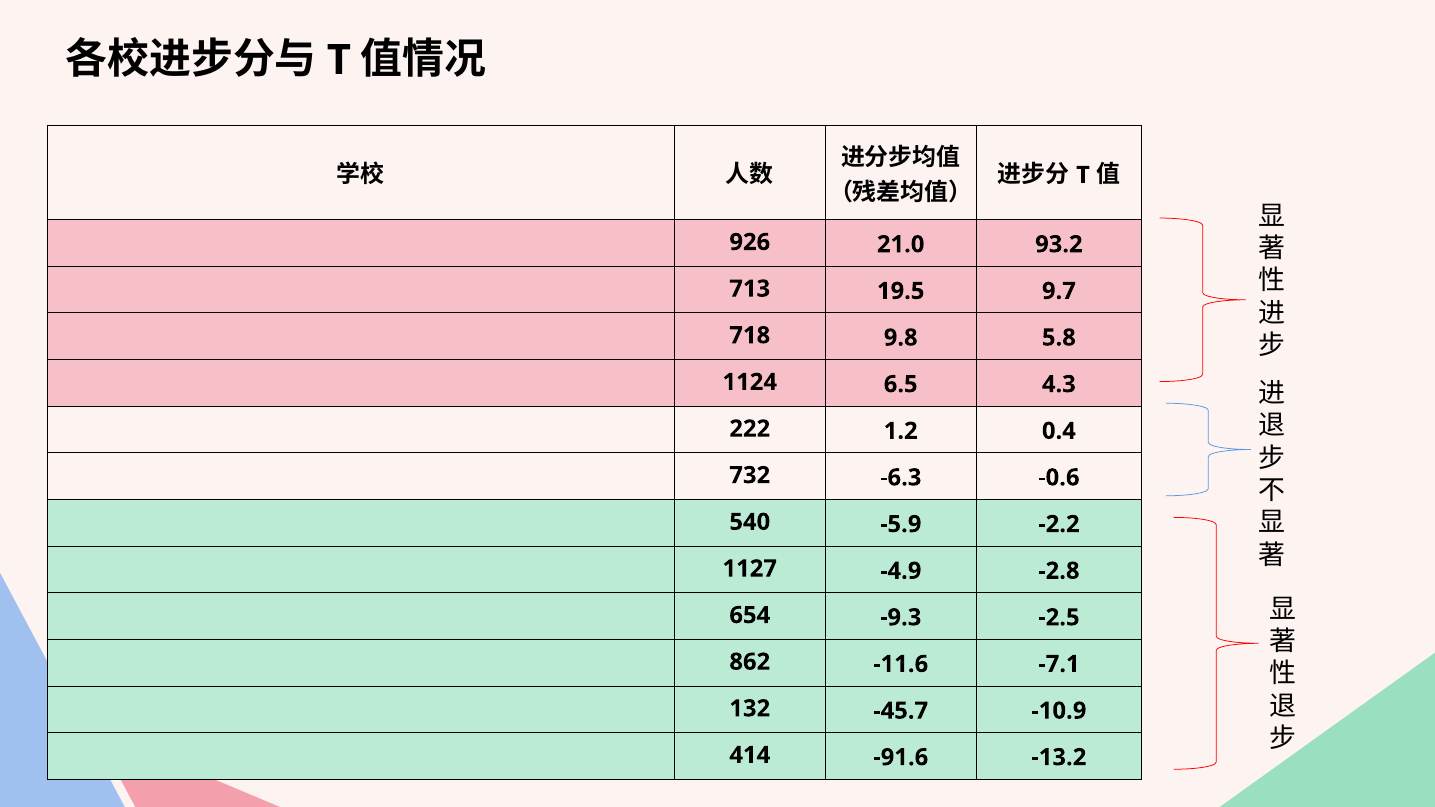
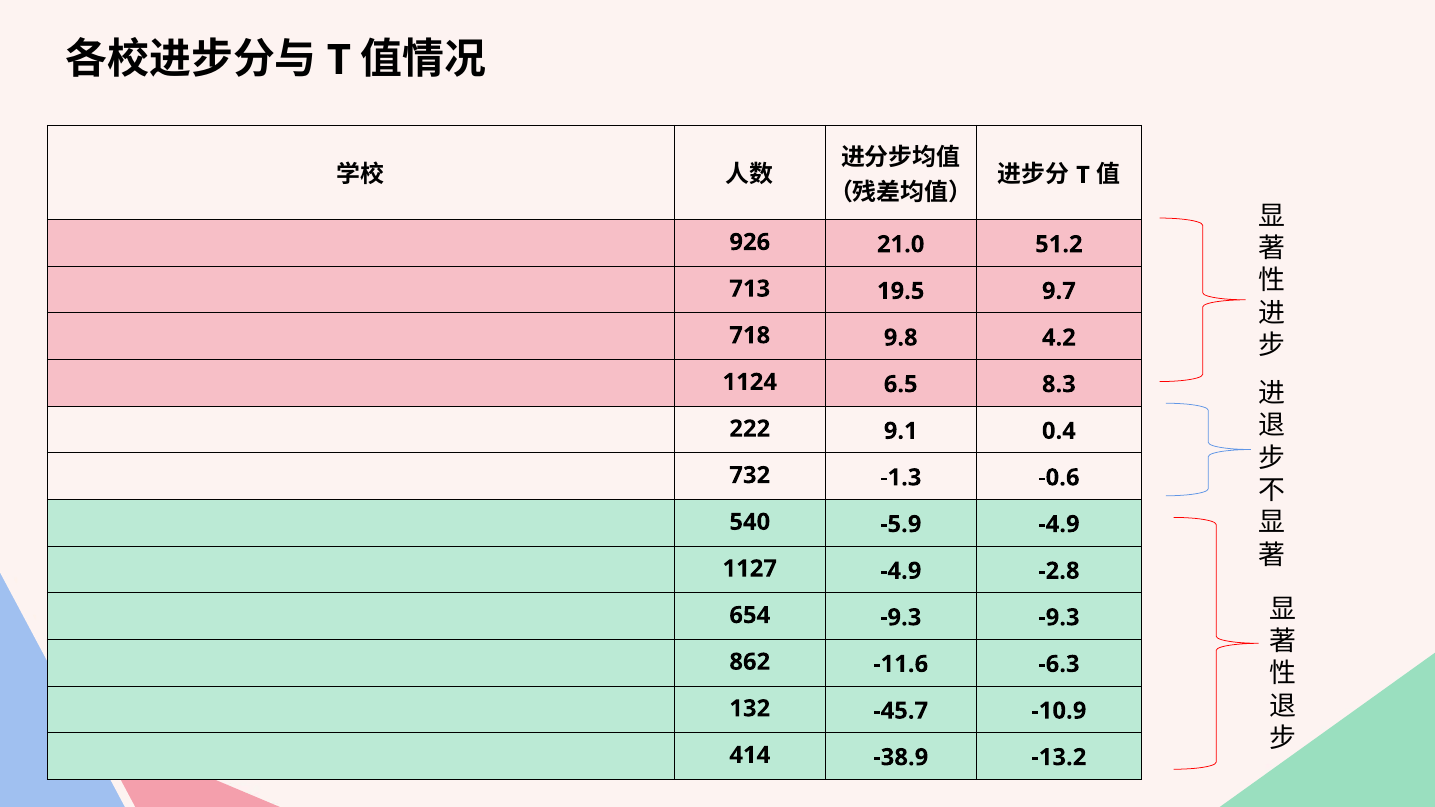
93.2: 93.2 -> 51.2
5.8: 5.8 -> 4.2
4.3: 4.3 -> 8.3
1.2: 1.2 -> 9.1
-6.3: -6.3 -> -1.3
-5.9 -2.2: -2.2 -> -4.9
-9.3 -2.5: -2.5 -> -9.3
-7.1: -7.1 -> -6.3
-91.6: -91.6 -> -38.9
